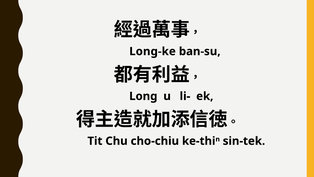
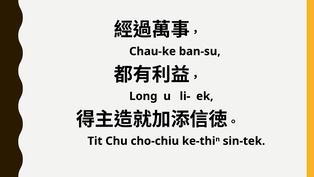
Long-ke: Long-ke -> Chau-ke
